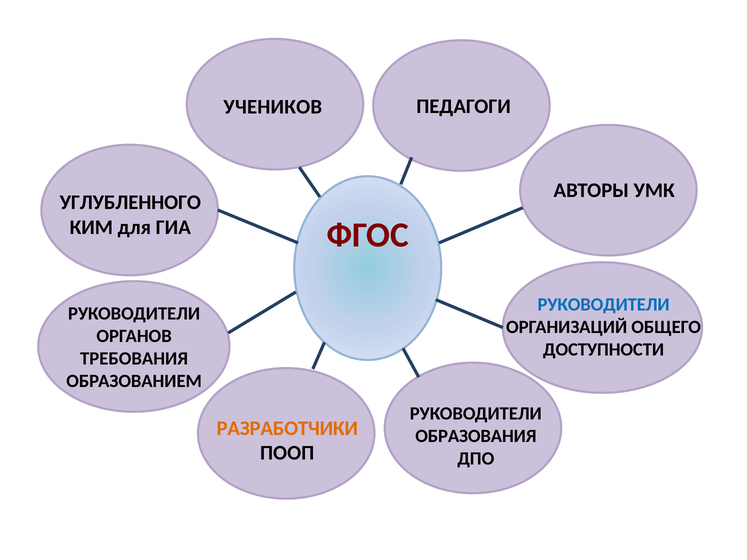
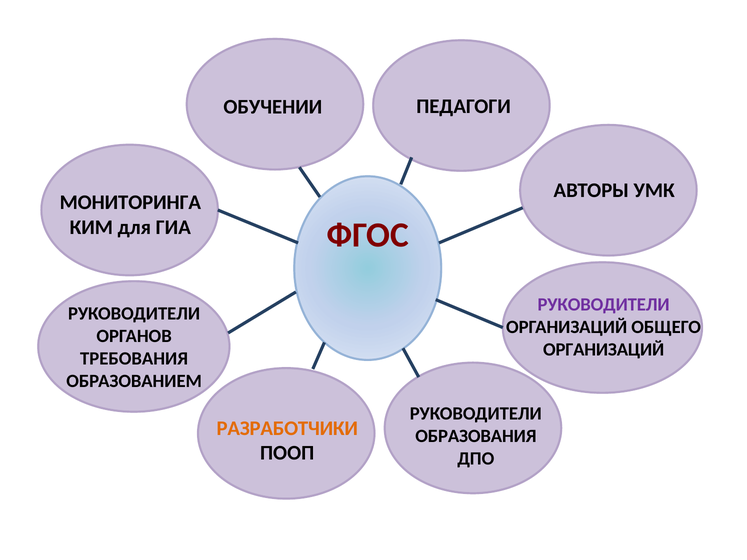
УЧЕНИКОВ: УЧЕНИКОВ -> ОБУЧЕНИИ
УГЛУБЛЕННОГО: УГЛУБЛЕННОГО -> МОНИТОРИНГА
РУКОВОДИТЕЛИ at (604, 305) colour: blue -> purple
ДОСТУПНОСТИ at (604, 350): ДОСТУПНОСТИ -> ОРГАНИЗАЦИЙ
